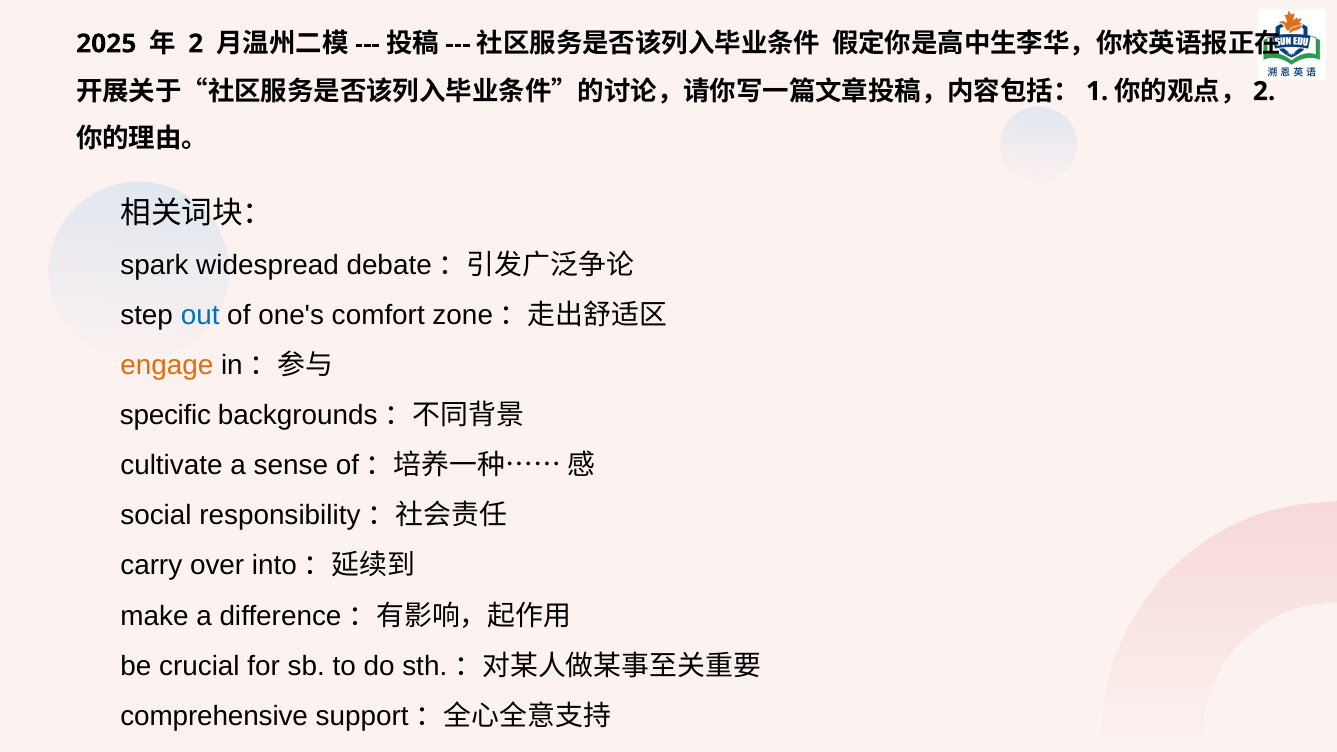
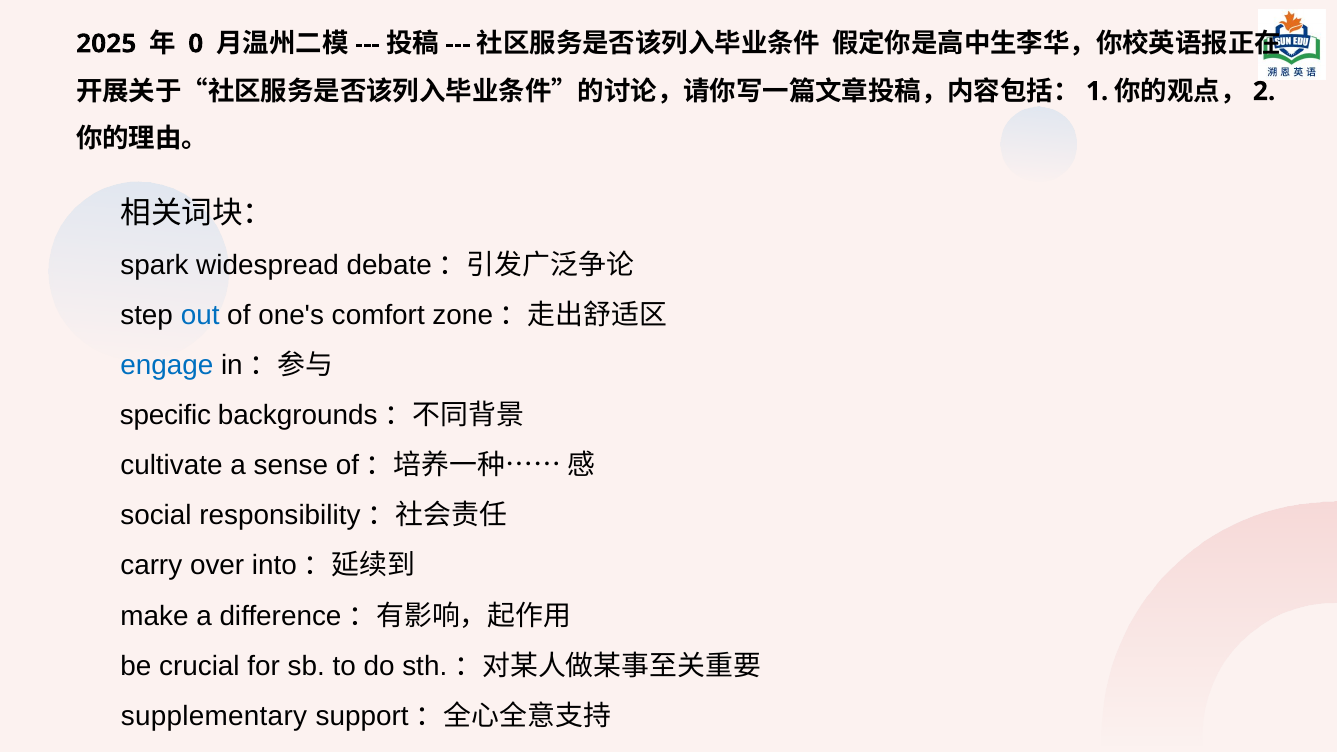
2 at (196, 44): 2 -> 0
engage colour: orange -> blue
comprehensive: comprehensive -> supplementary
